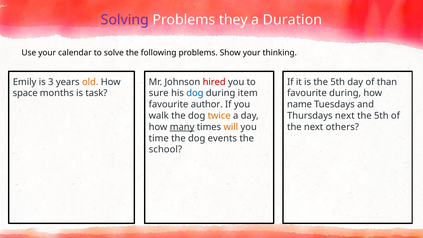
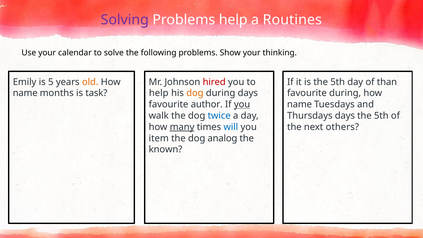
Problems they: they -> help
Duration: Duration -> Routines
3: 3 -> 5
space at (25, 93): space -> name
sure at (159, 93): sure -> help
dog at (195, 93) colour: blue -> orange
during item: item -> days
you at (242, 104) underline: none -> present
twice colour: orange -> blue
Thursdays next: next -> days
will colour: orange -> blue
time: time -> item
events: events -> analog
school: school -> known
